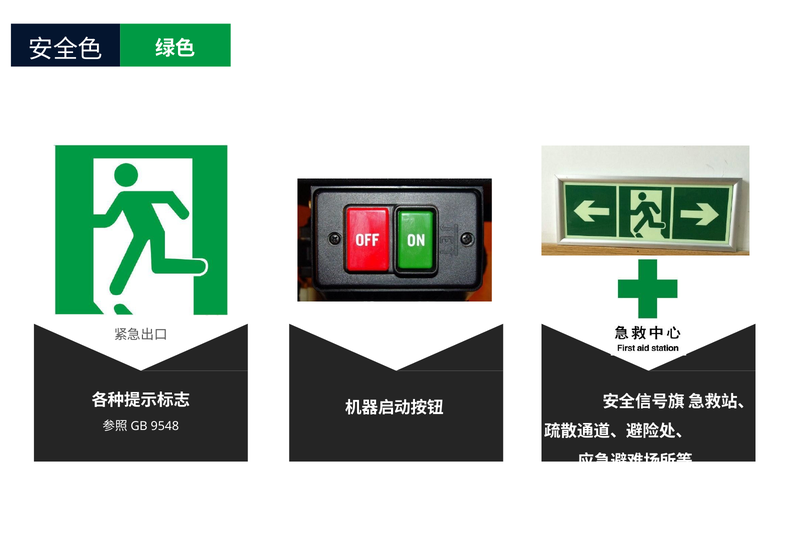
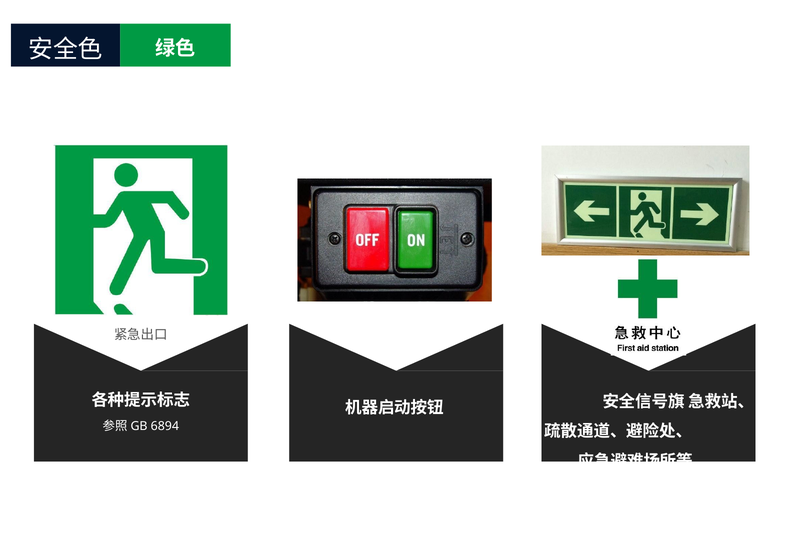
9548: 9548 -> 6894
